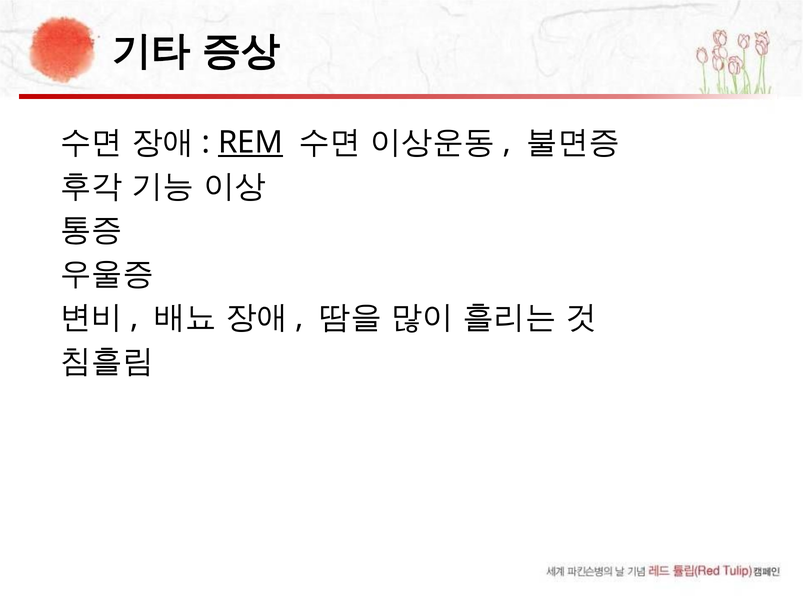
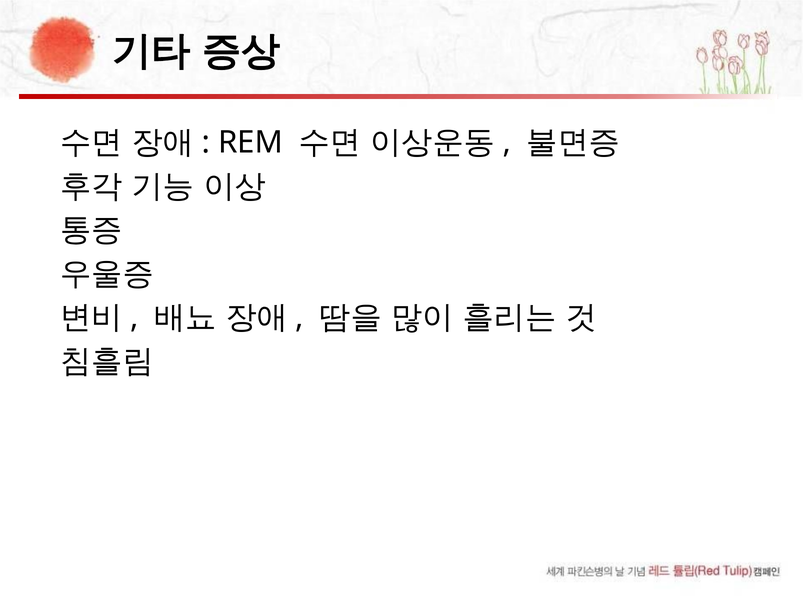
REM underline: present -> none
